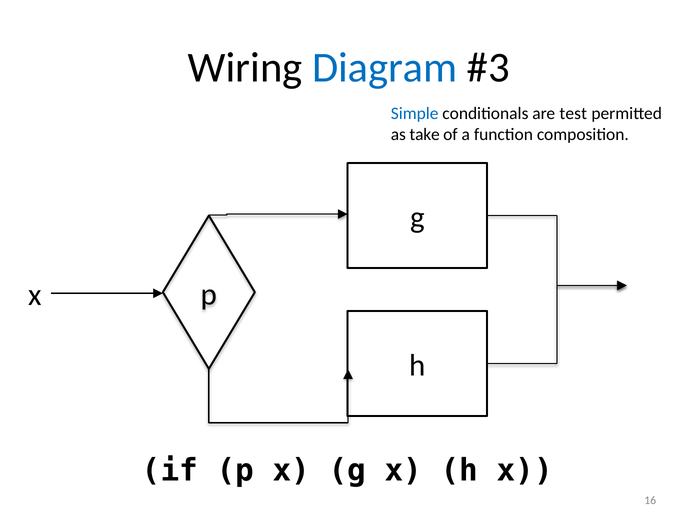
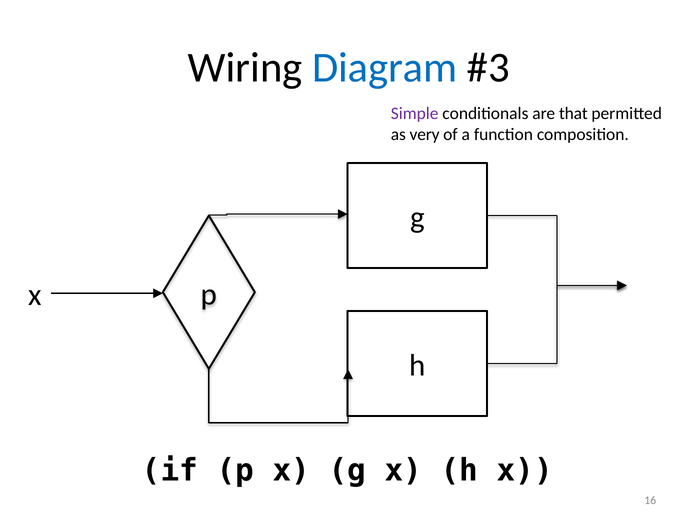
Simple colour: blue -> purple
test: test -> that
take: take -> very
